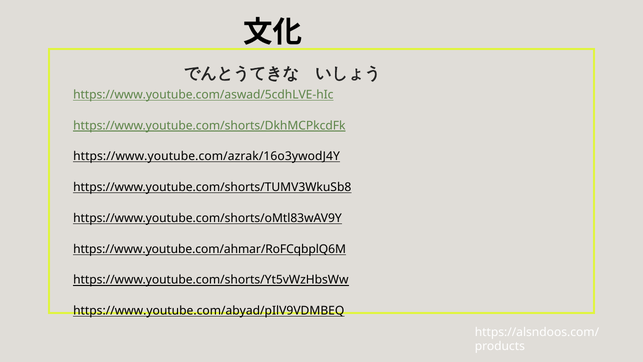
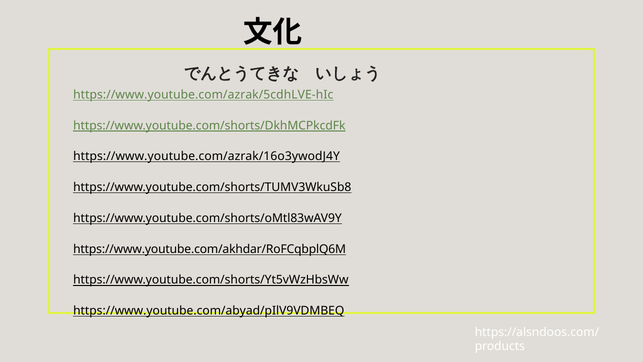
https://www.youtube.com/aswad/5cdhLVE-hIc: https://www.youtube.com/aswad/5cdhLVE-hIc -> https://www.youtube.com/azrak/5cdhLVE-hIc
https://www.youtube.com/ahmar/RoFCqbplQ6M: https://www.youtube.com/ahmar/RoFCqbplQ6M -> https://www.youtube.com/akhdar/RoFCqbplQ6M
